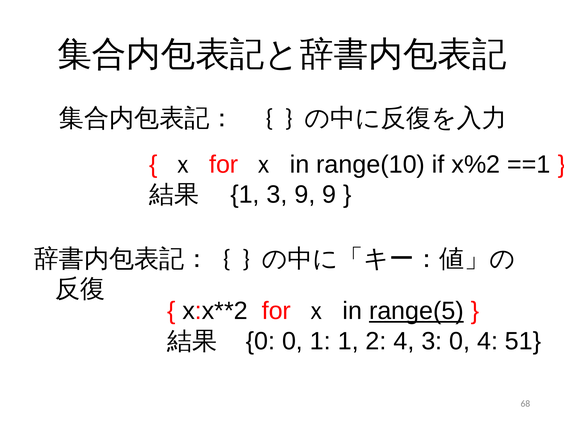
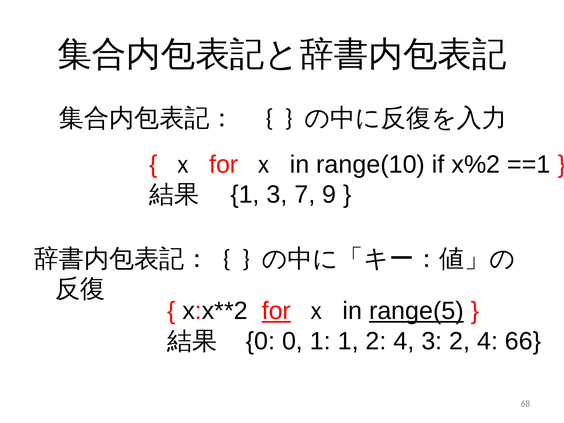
3 9: 9 -> 7
for at (276, 311) underline: none -> present
3 0: 0 -> 2
51: 51 -> 66
